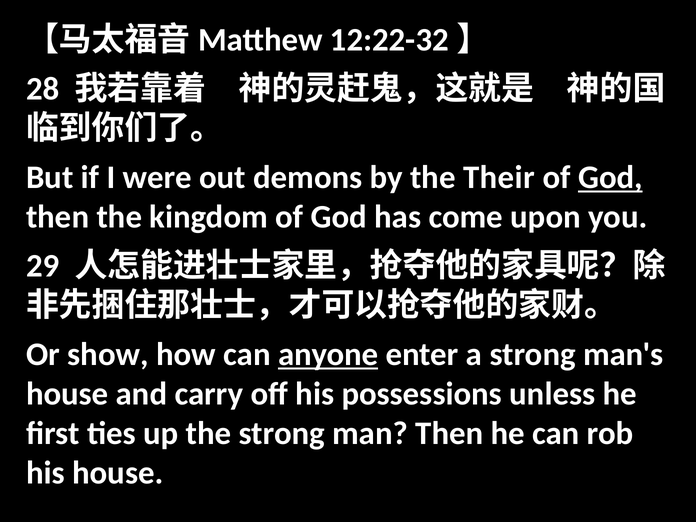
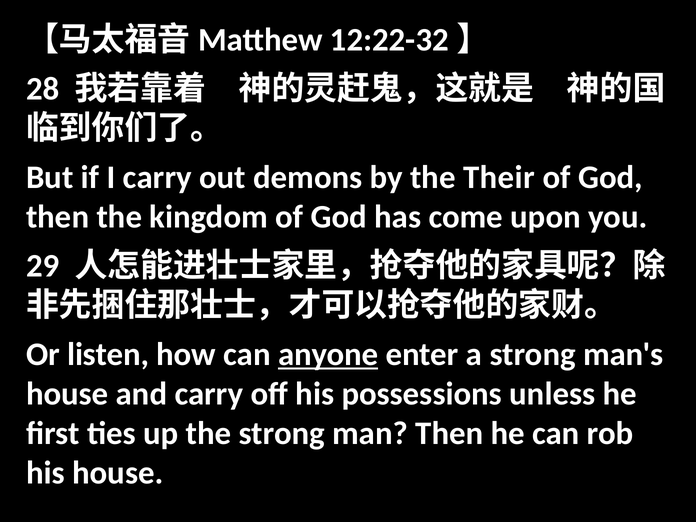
I were: were -> carry
God at (610, 177) underline: present -> none
show: show -> listen
